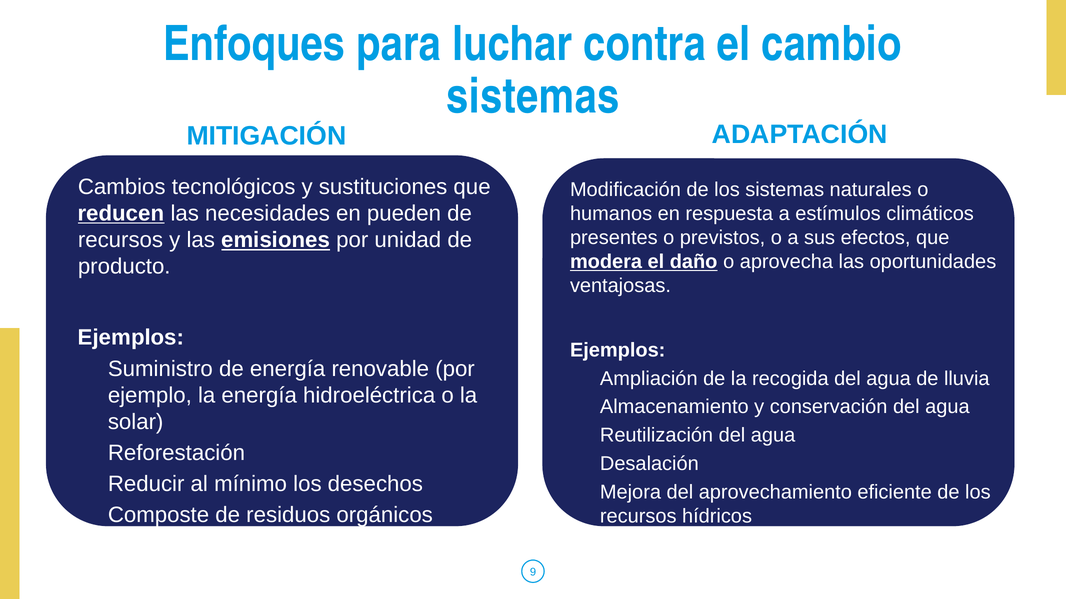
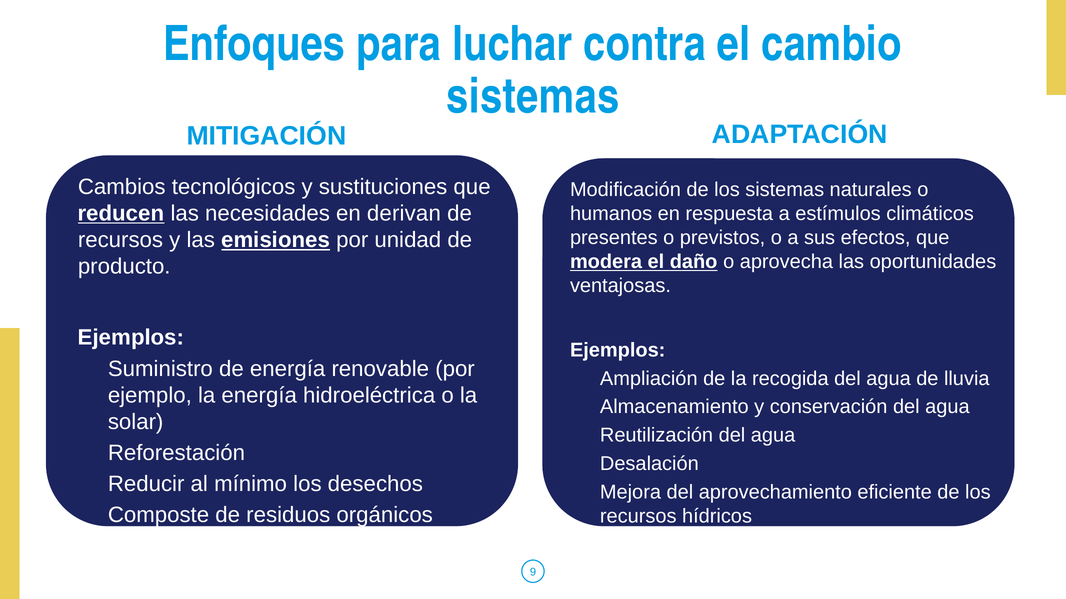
pueden: pueden -> derivan
